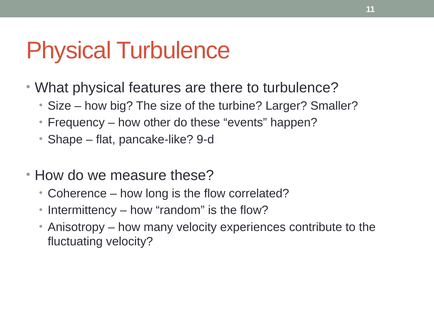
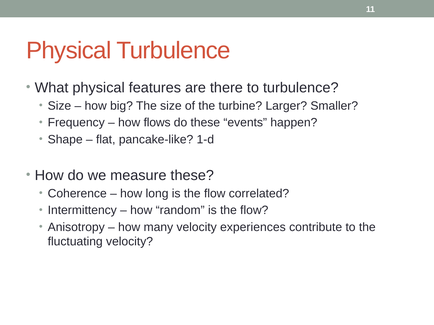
other: other -> flows
9-d: 9-d -> 1-d
